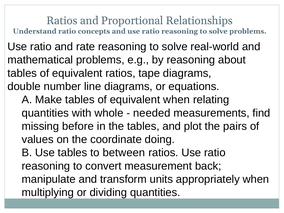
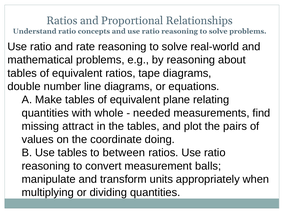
equivalent when: when -> plane
before: before -> attract
back: back -> balls
